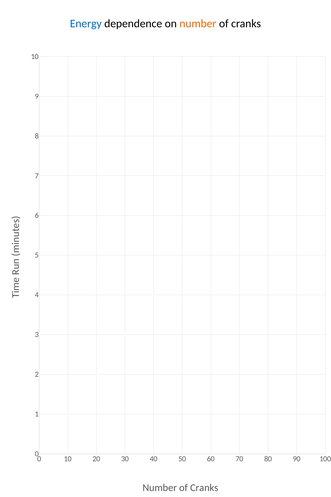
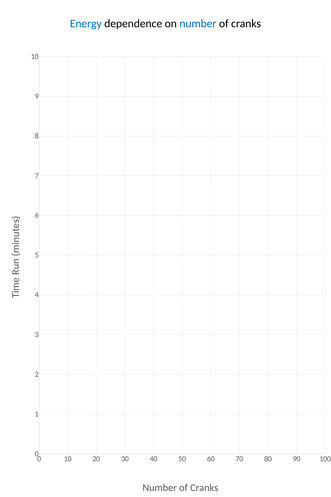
number at (198, 23) colour: orange -> blue
